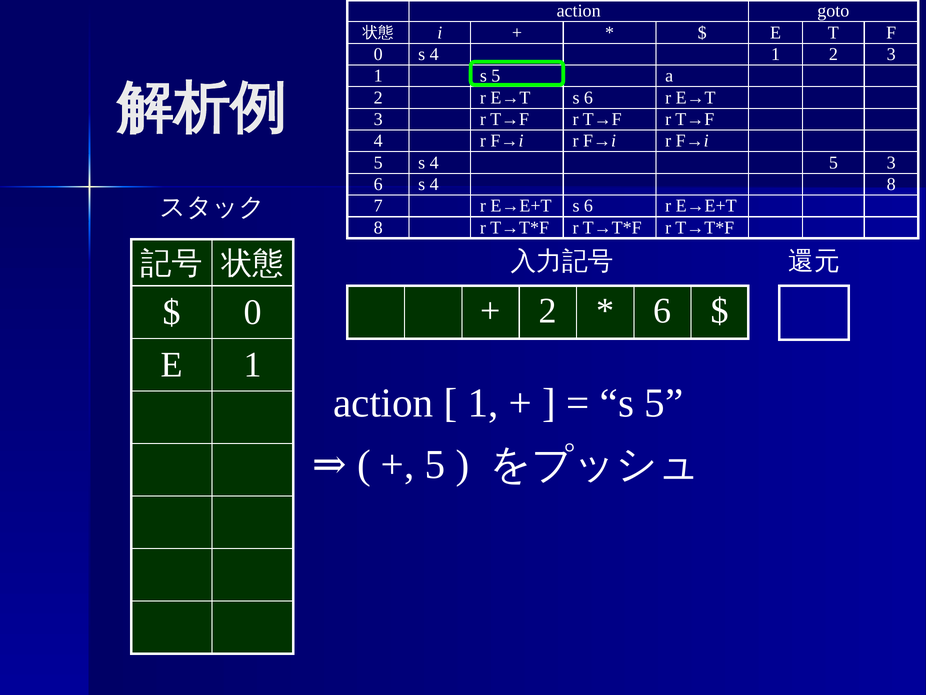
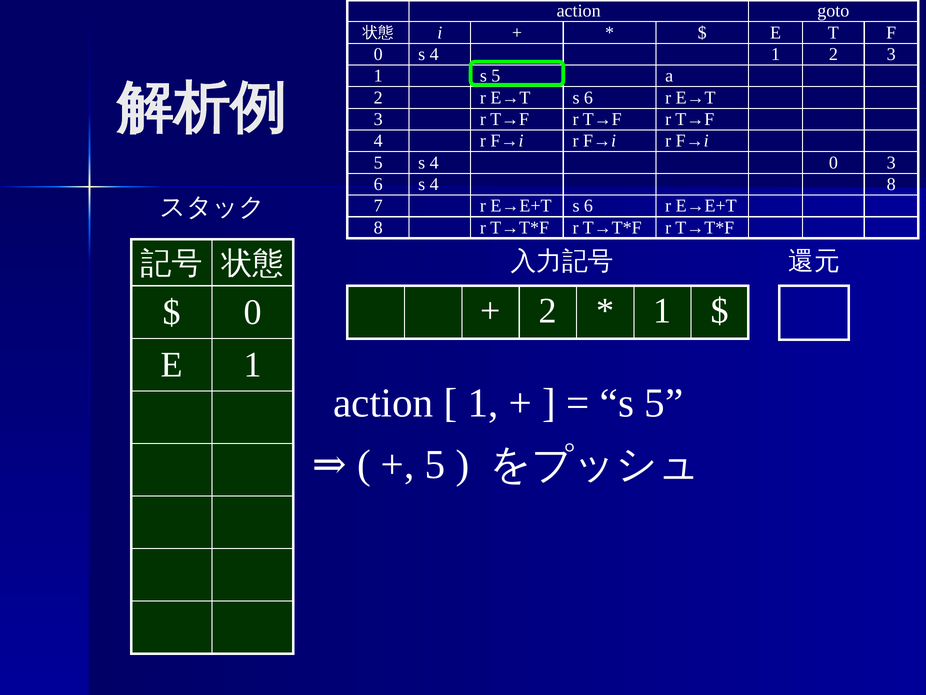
4 5: 5 -> 0
6 at (662, 311): 6 -> 1
